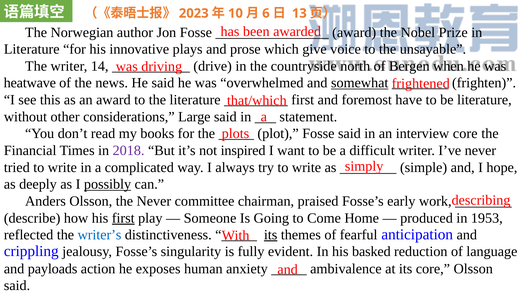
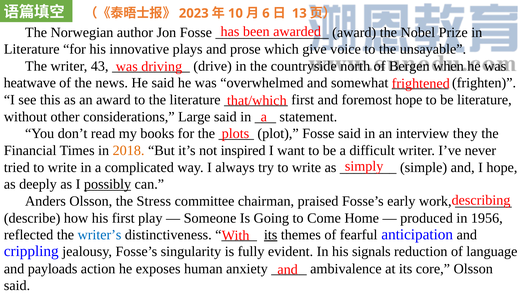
14: 14 -> 43
somewhat underline: present -> none
foremost have: have -> hope
interview core: core -> they
2018 colour: purple -> orange
the Never: Never -> Stress
first at (123, 218) underline: present -> none
1953: 1953 -> 1956
basked: basked -> signals
